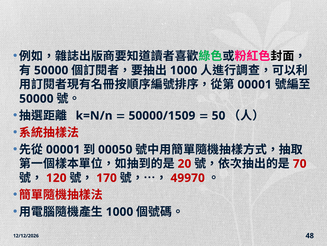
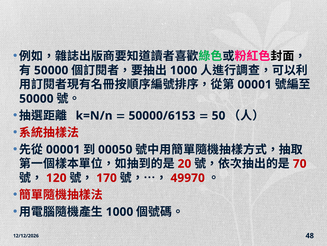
50000/1509: 50000/1509 -> 50000/6153
